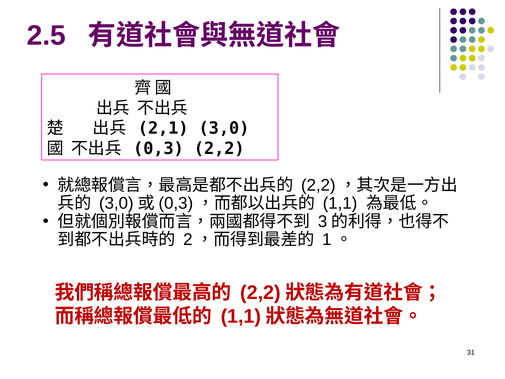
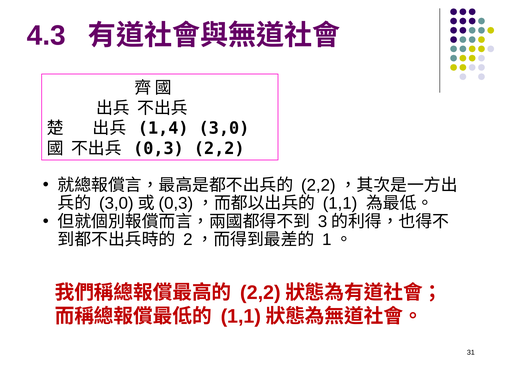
2.5: 2.5 -> 4.3
2,1: 2,1 -> 1,4
